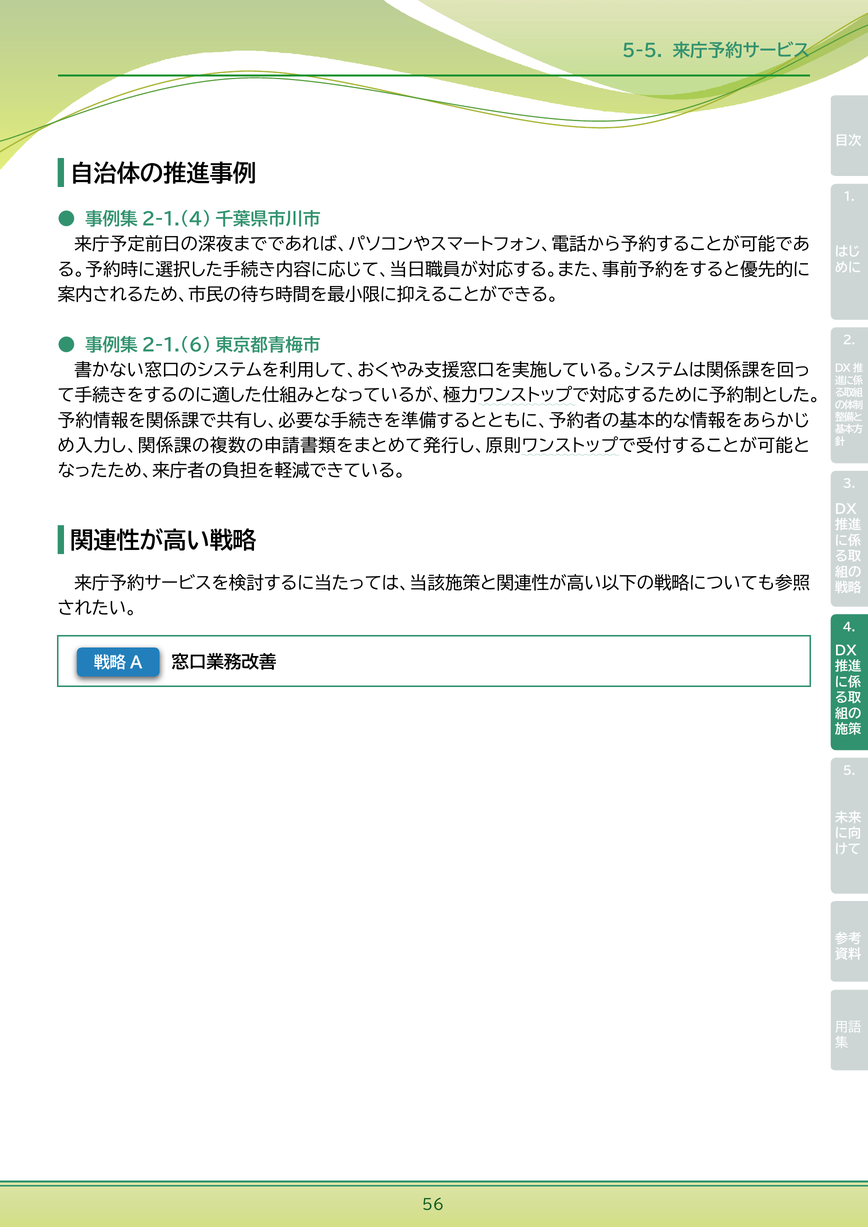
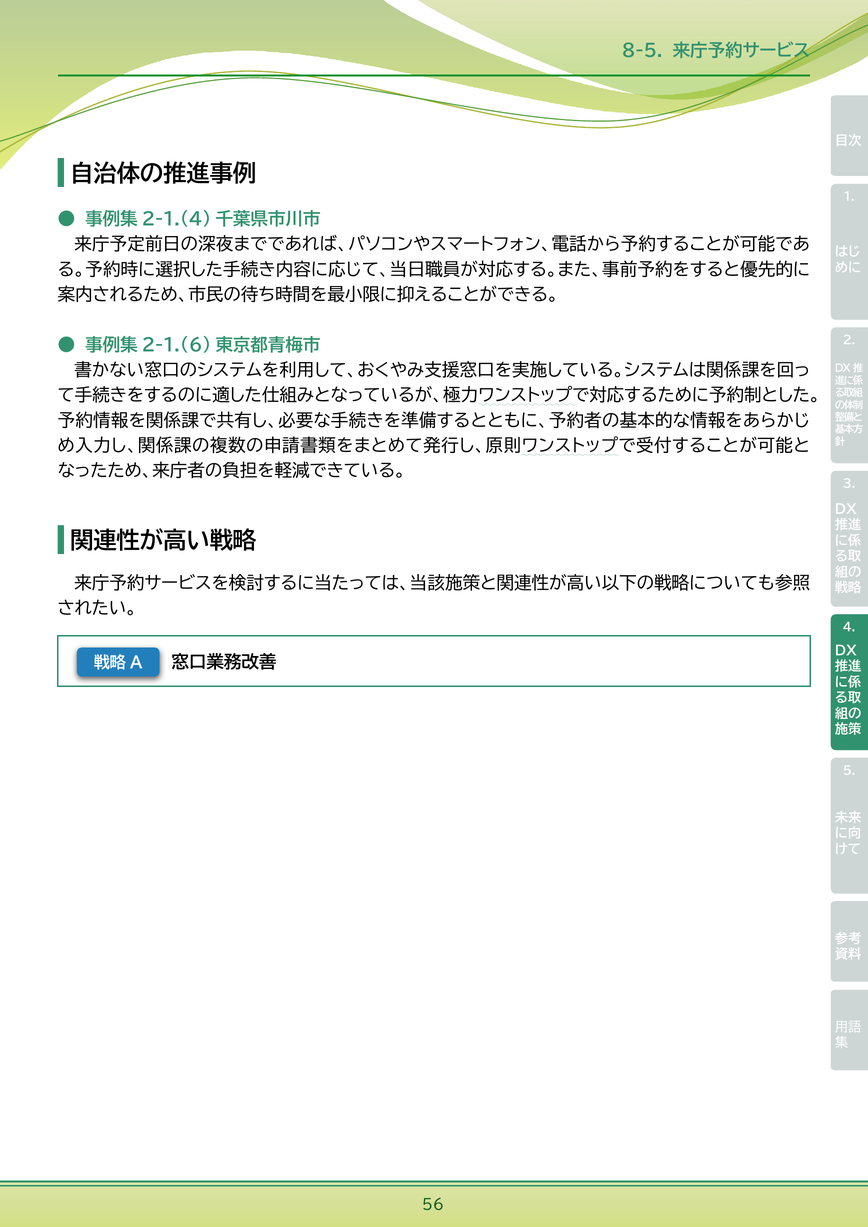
5-5: 5-5 -> 8-5
